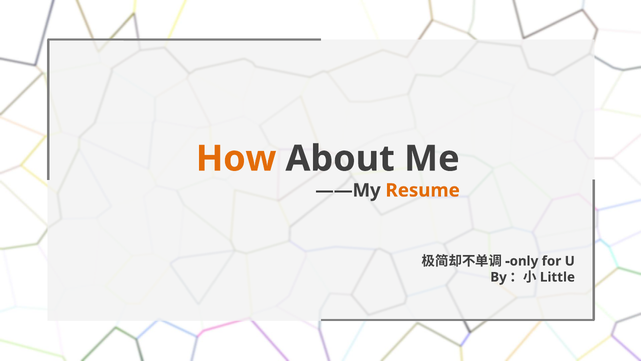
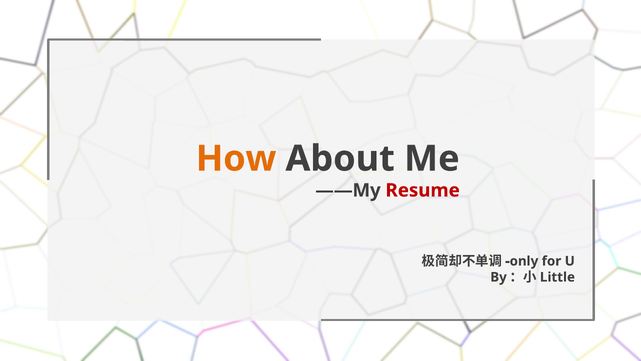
Resume colour: orange -> red
